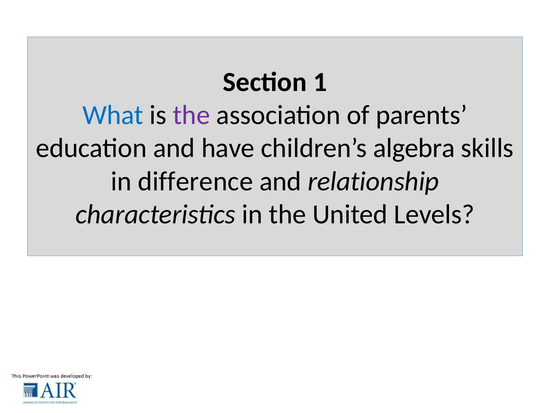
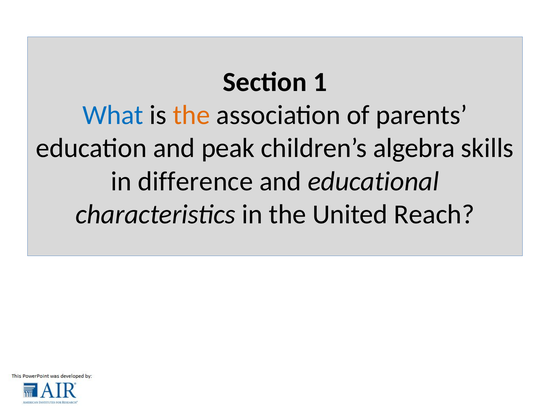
the at (191, 115) colour: purple -> orange
have: have -> peak
relationship: relationship -> educational
Levels: Levels -> Reach
